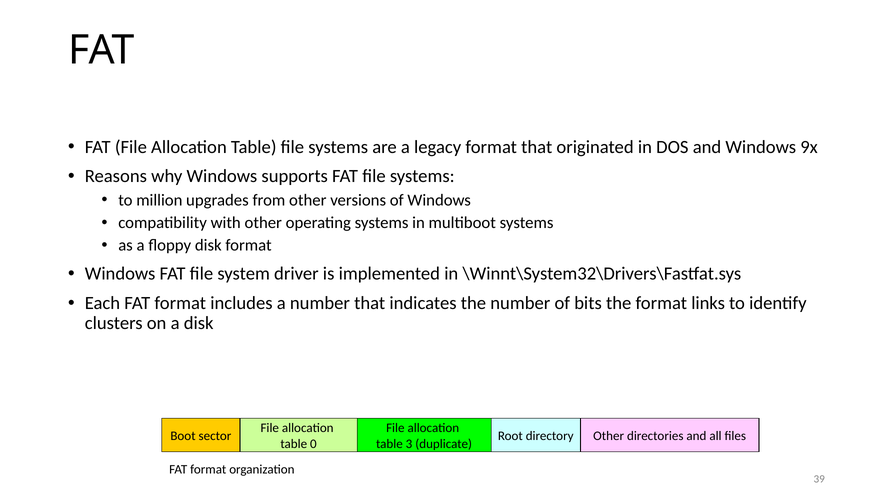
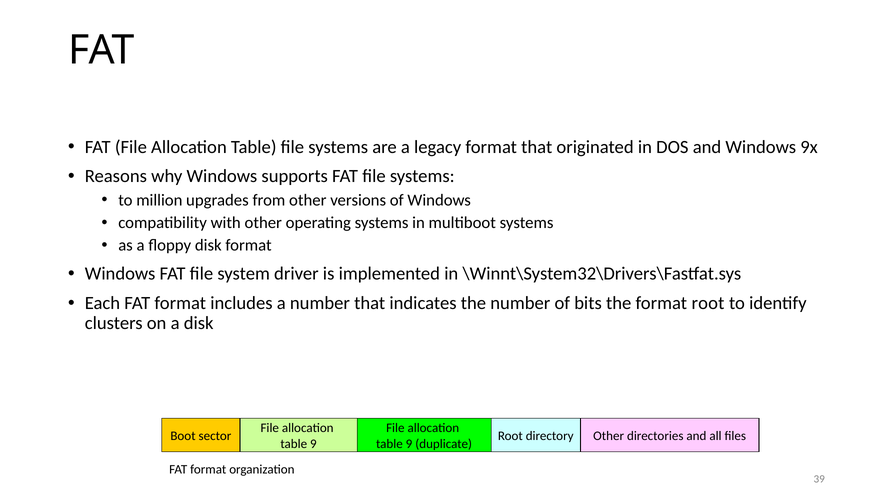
format links: links -> root
0 at (313, 444): 0 -> 9
3 at (409, 444): 3 -> 9
